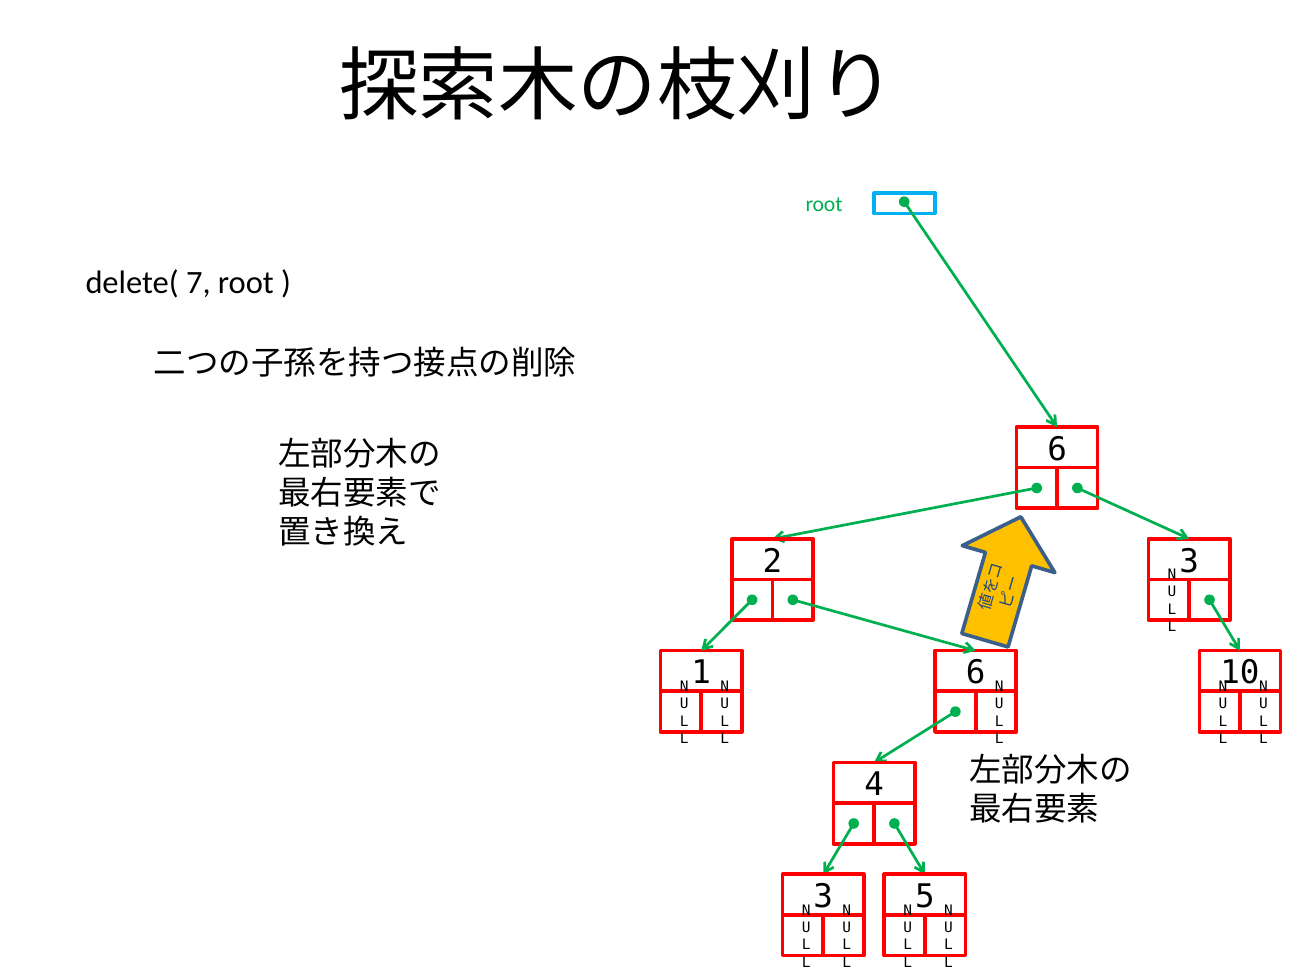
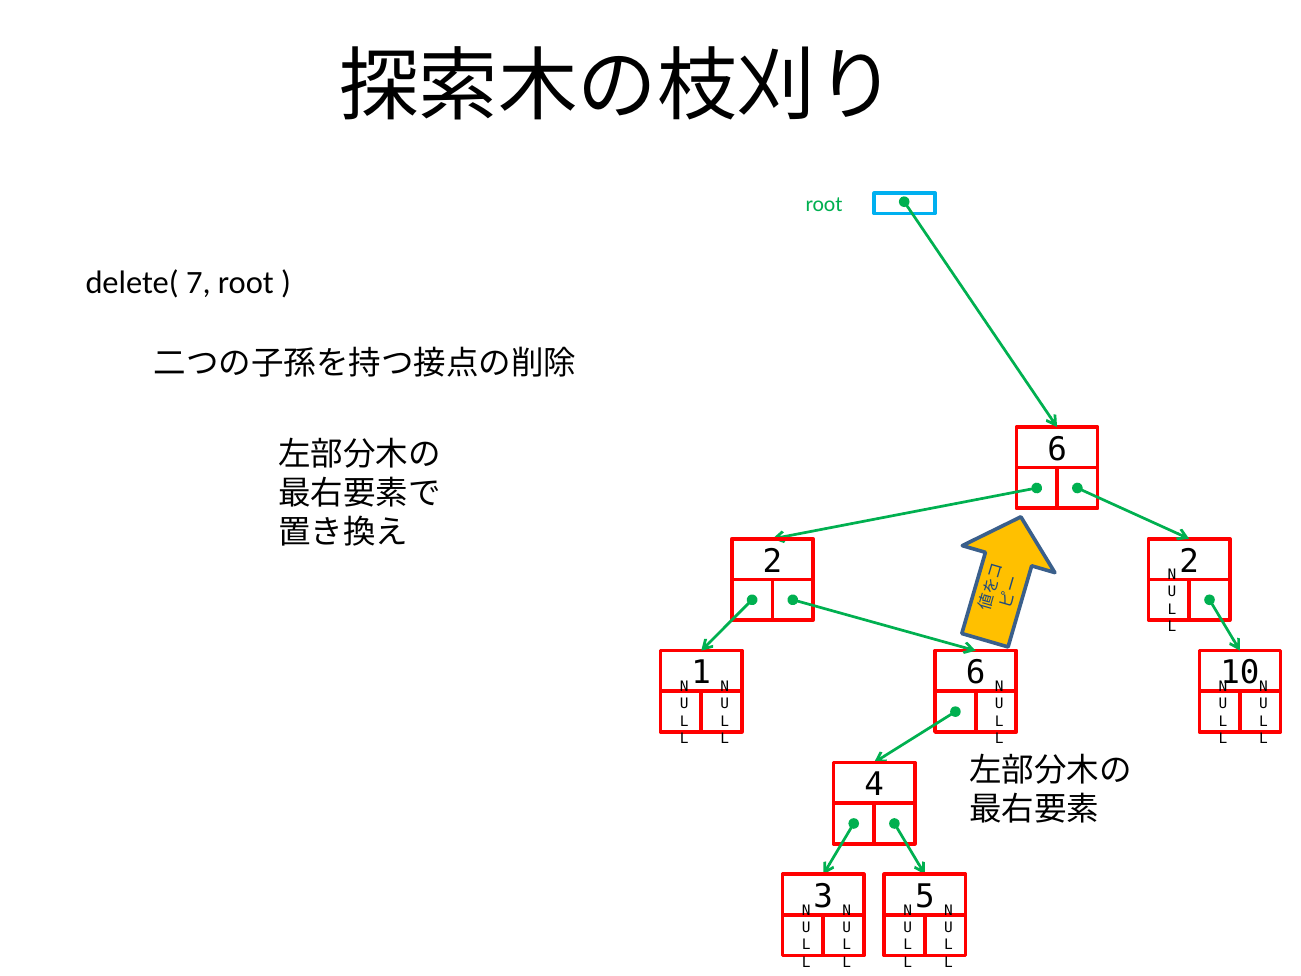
2 3: 3 -> 2
